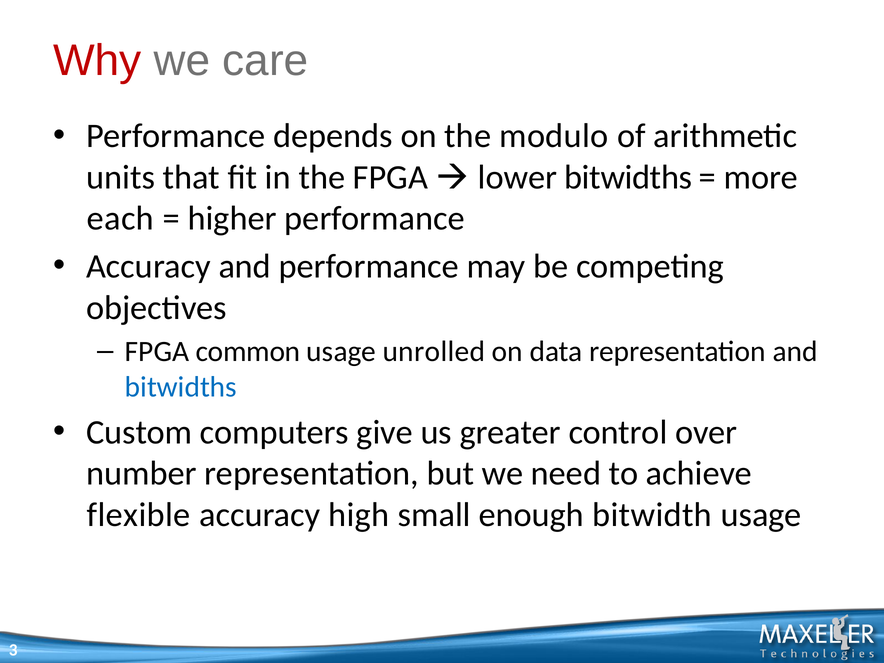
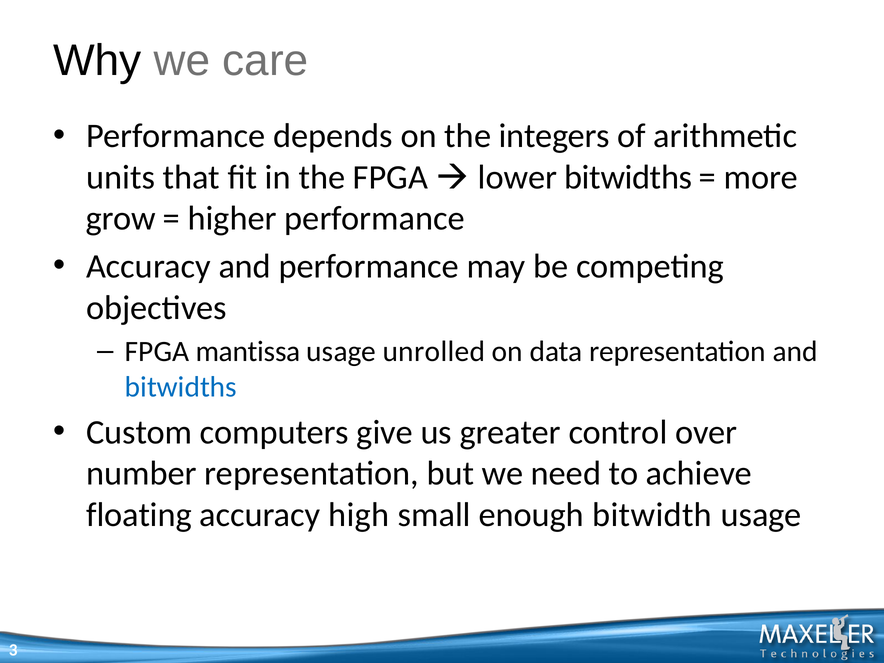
Why colour: red -> black
modulo: modulo -> integers
each: each -> grow
common: common -> mantissa
flexible: flexible -> floating
